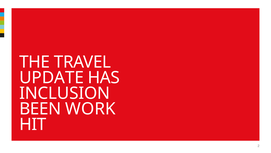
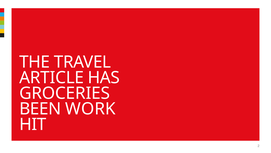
UPDATE: UPDATE -> ARTICLE
INCLUSION: INCLUSION -> GROCERIES
